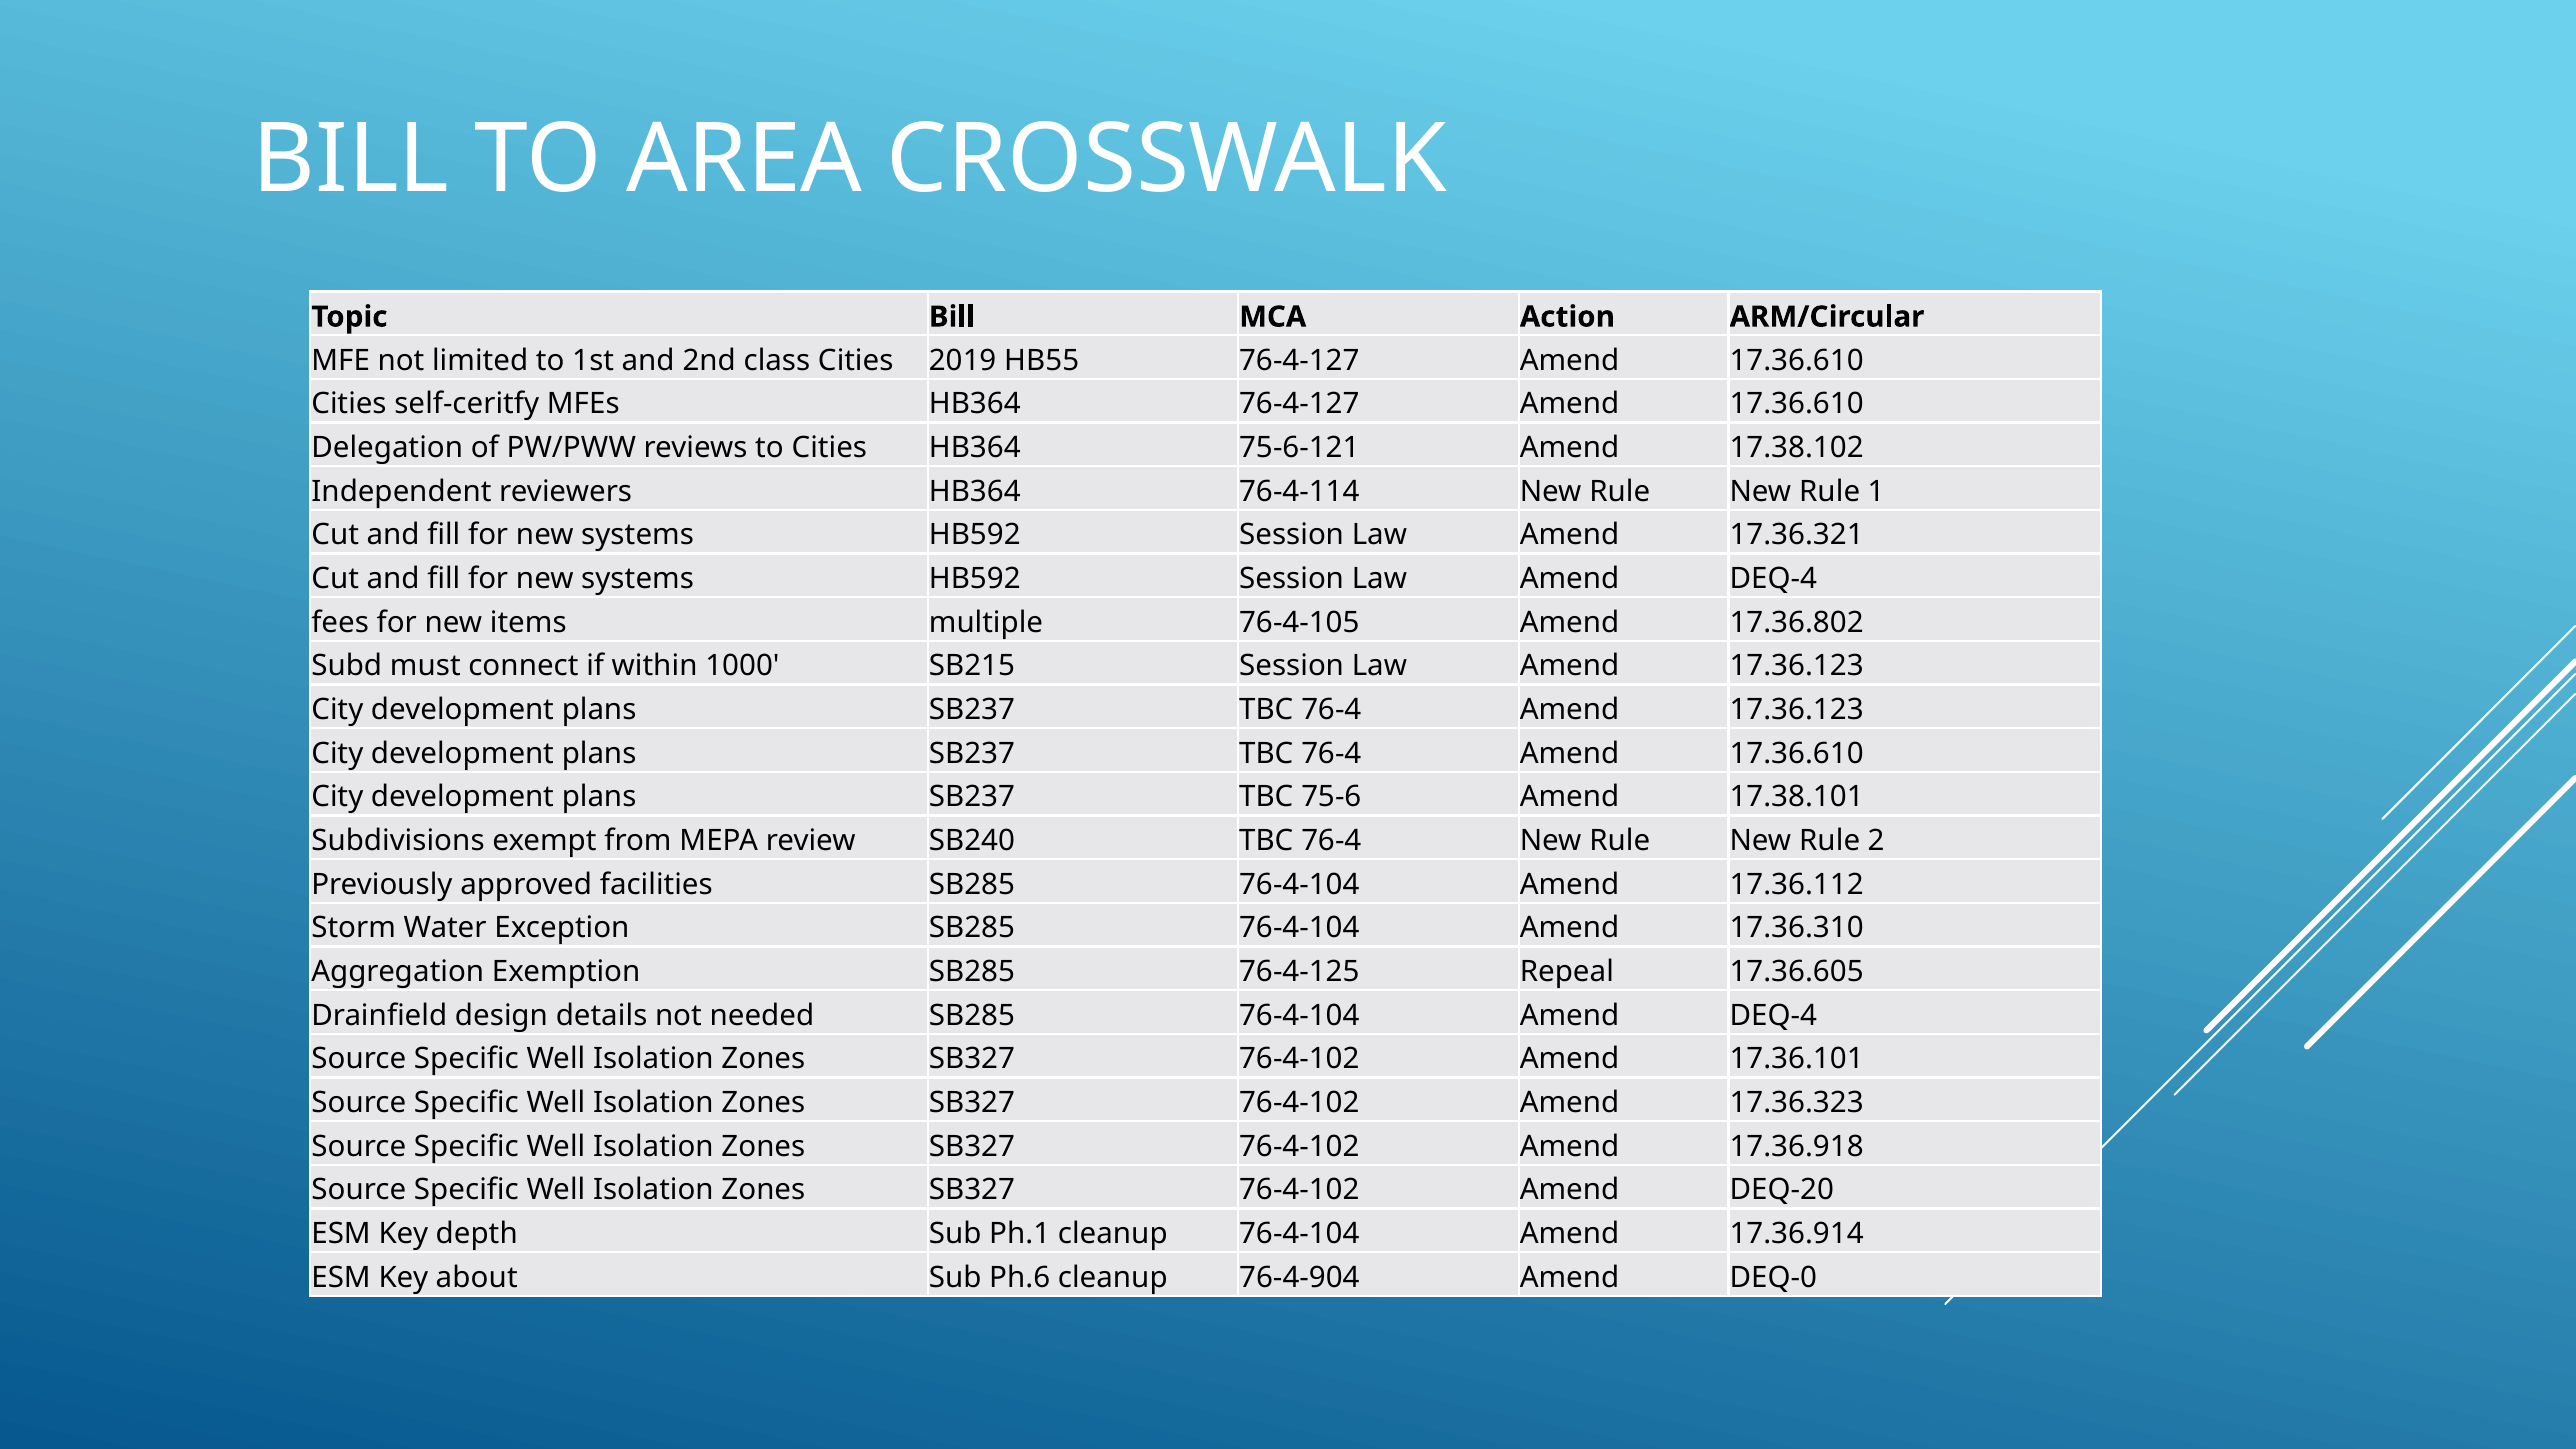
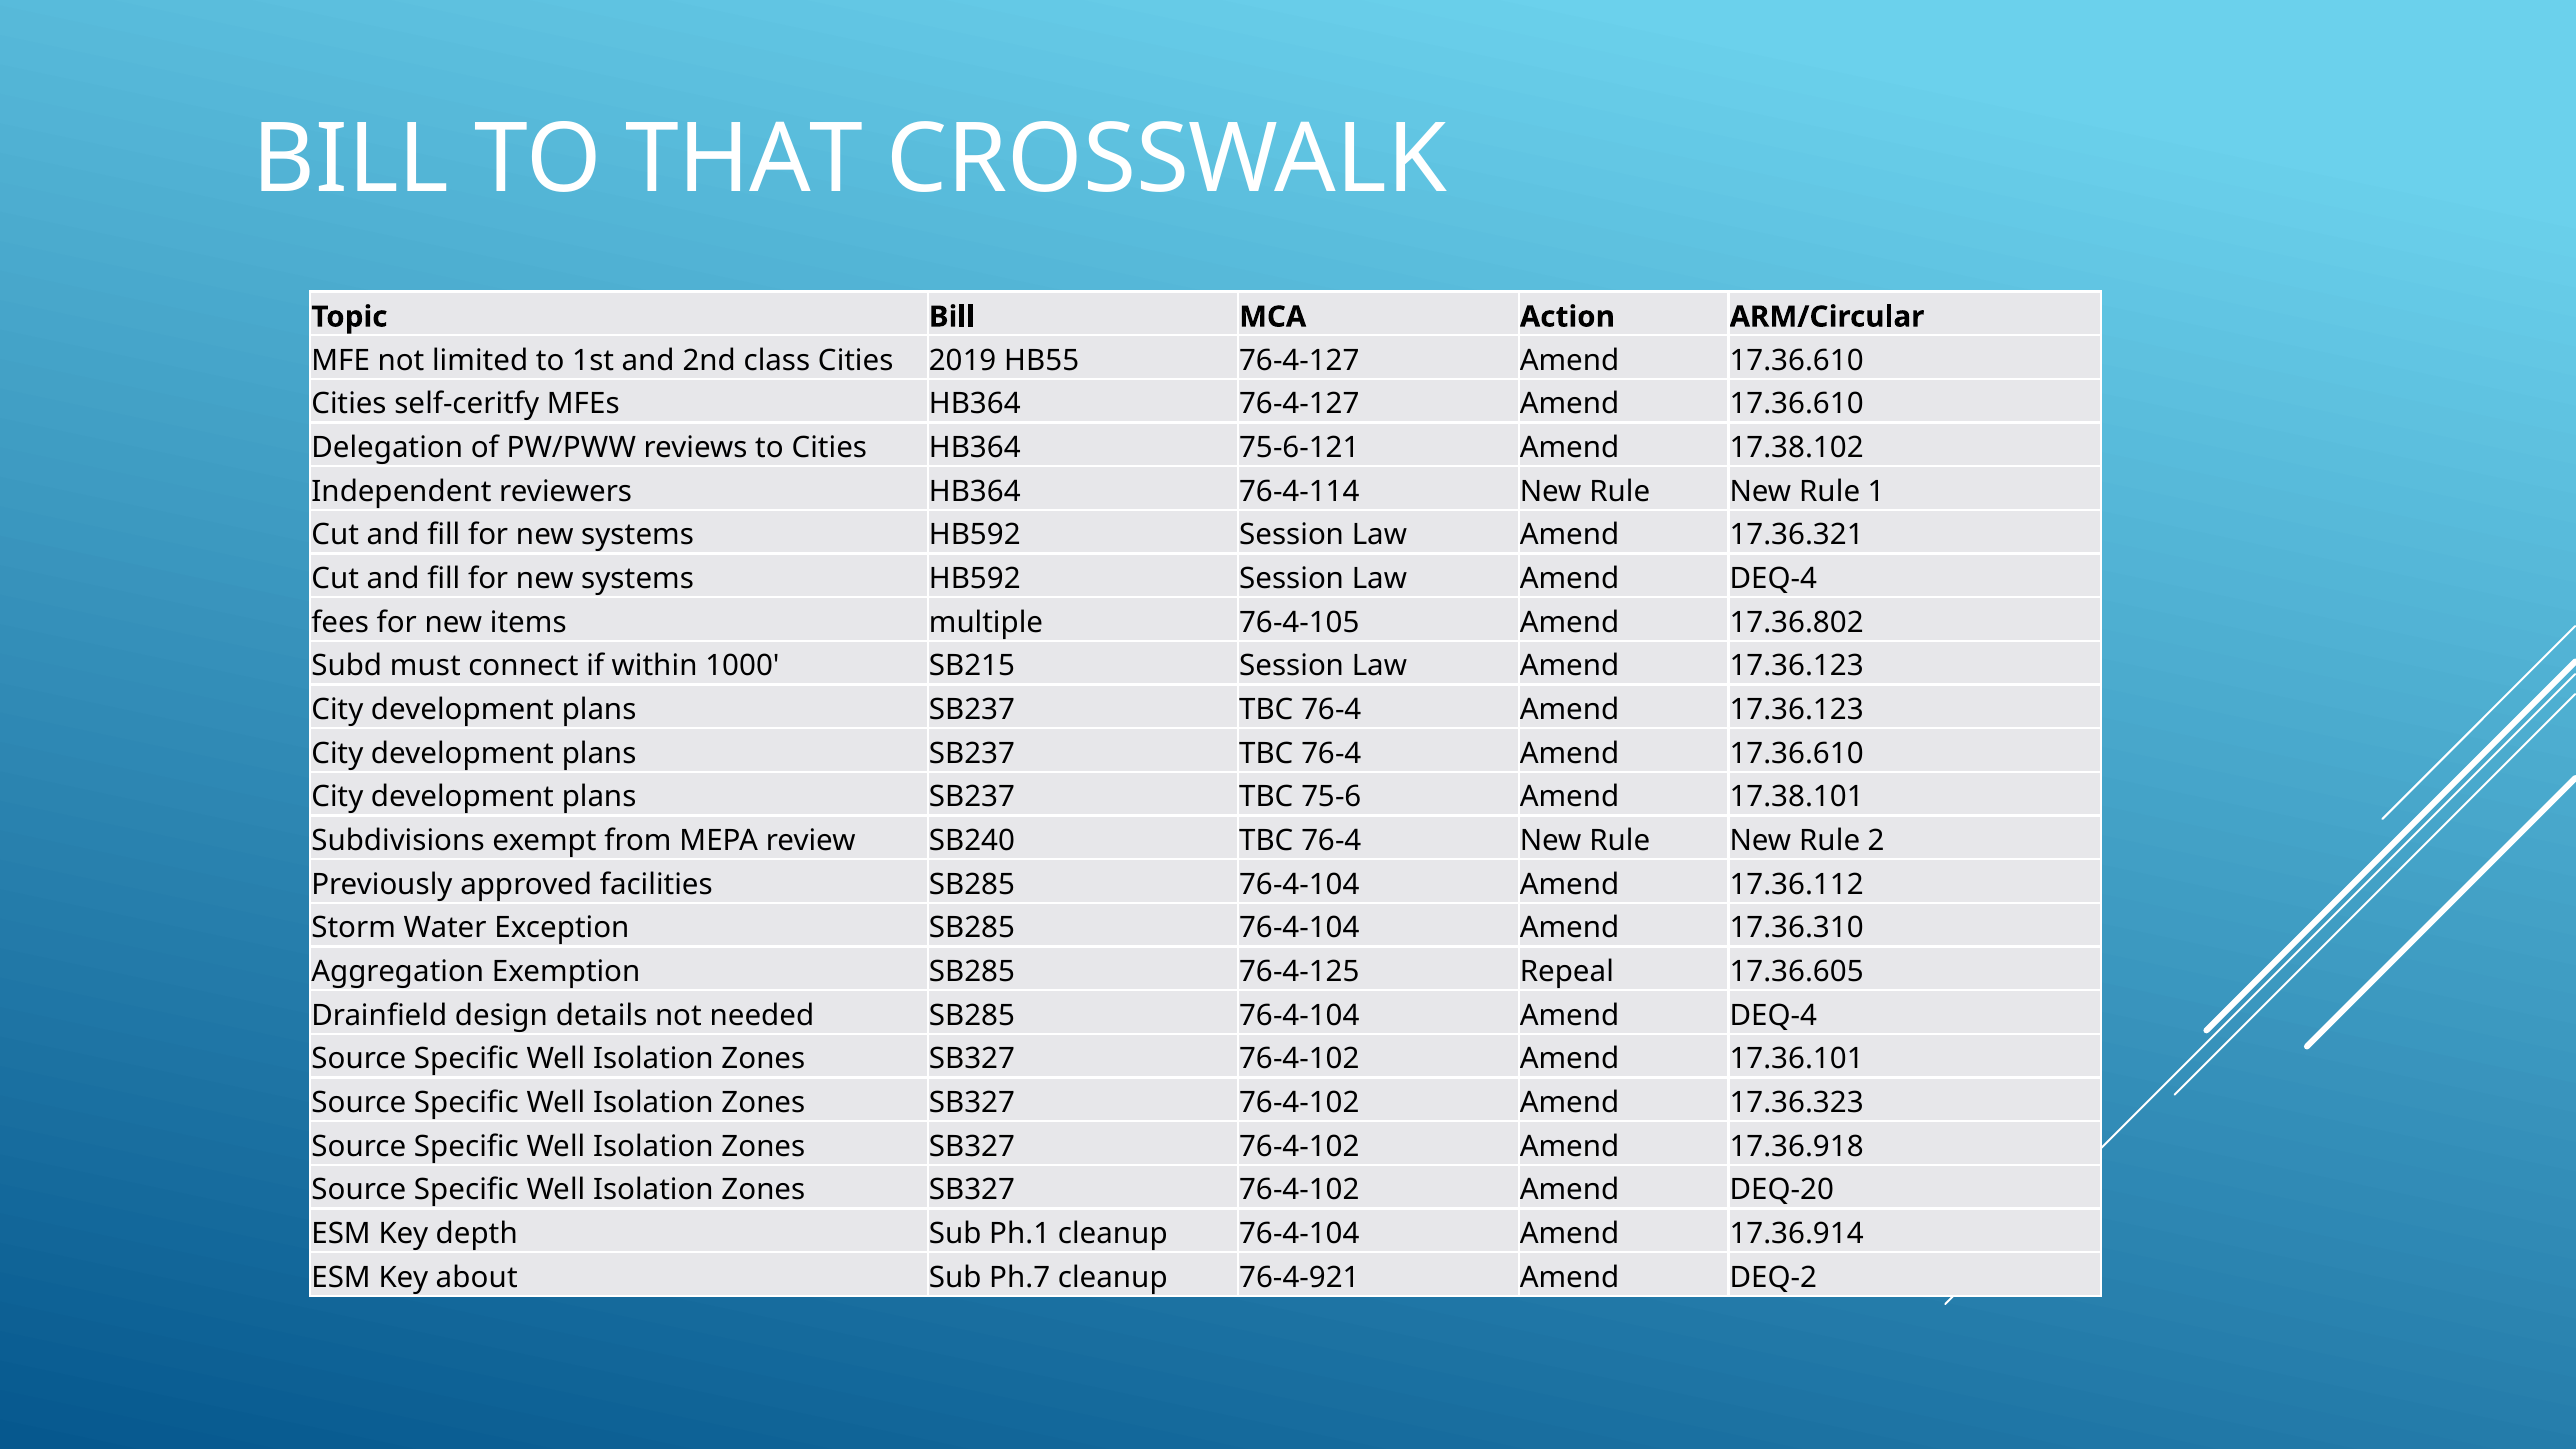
AREA: AREA -> THAT
Ph.6: Ph.6 -> Ph.7
76-4-904: 76-4-904 -> 76-4-921
DEQ-0: DEQ-0 -> DEQ-2
